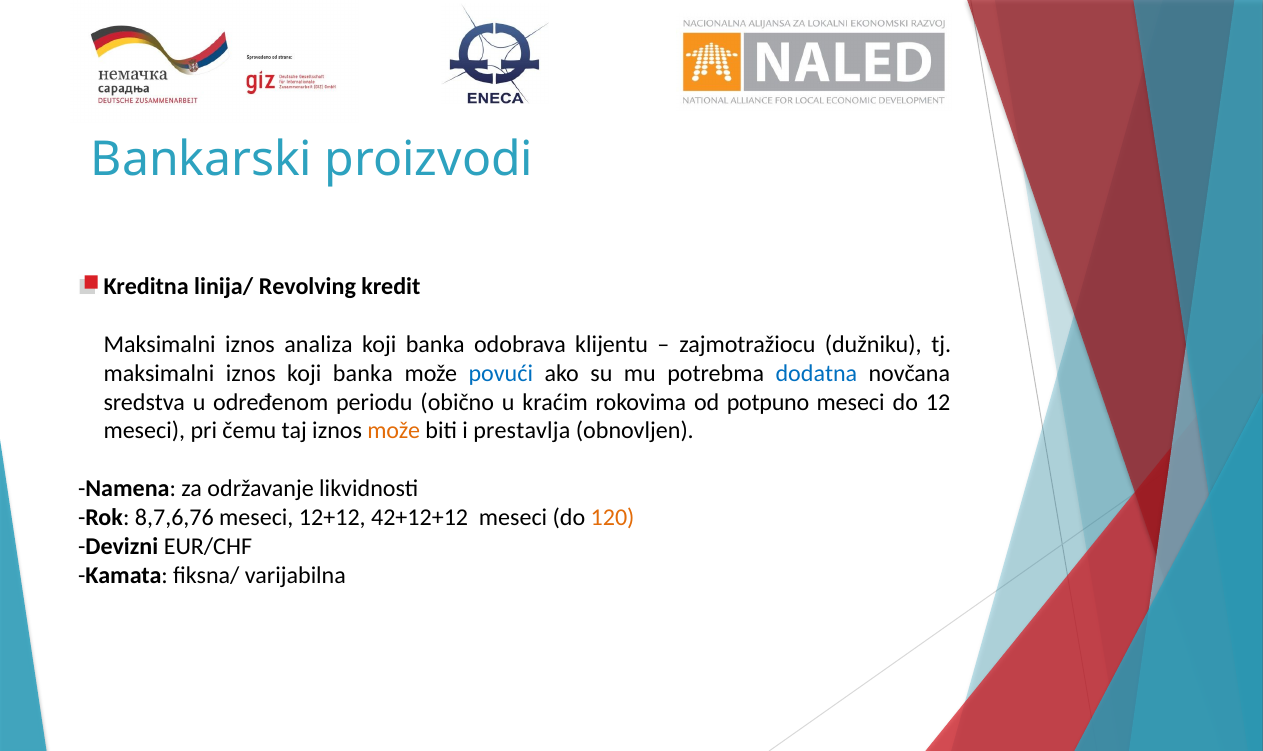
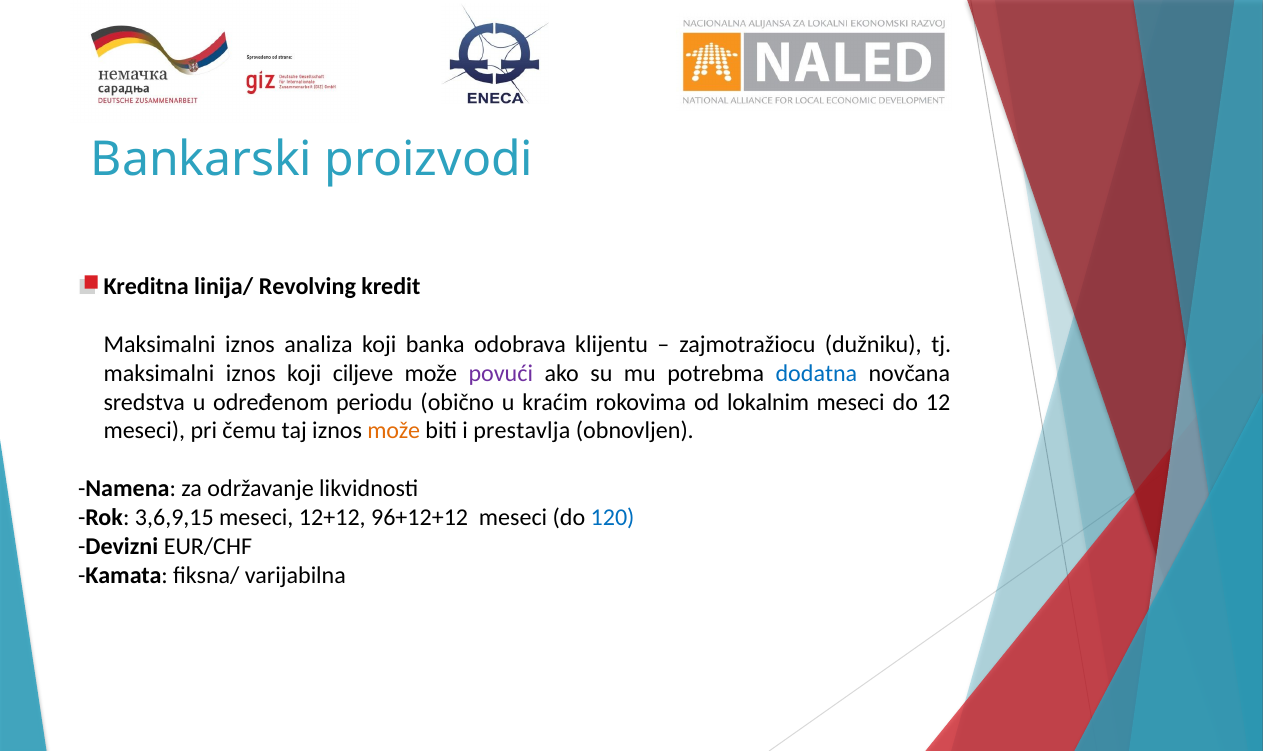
iznos koji banka: banka -> ciljeve
povući colour: blue -> purple
potpuno: potpuno -> lokalnim
8,7,6,76: 8,7,6,76 -> 3,6,9,15
42+12+12: 42+12+12 -> 96+12+12
120 colour: orange -> blue
